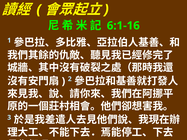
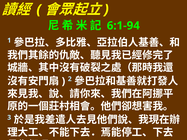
6:1-16: 6:1-16 -> 6:1-94
